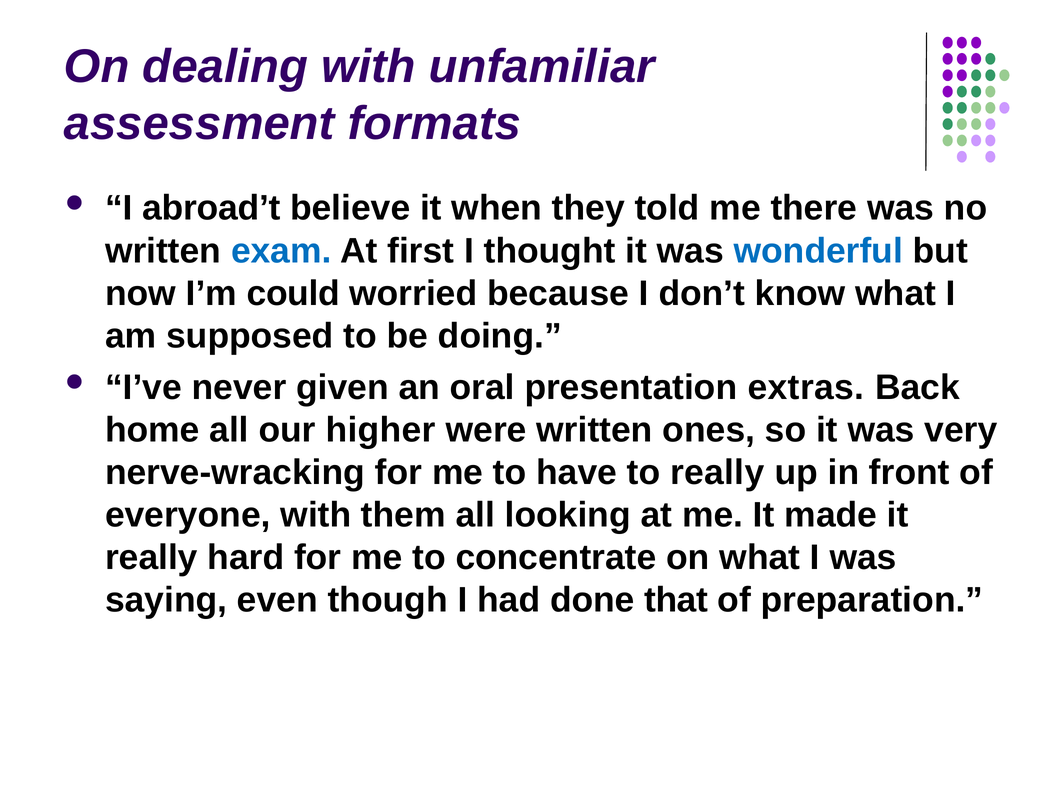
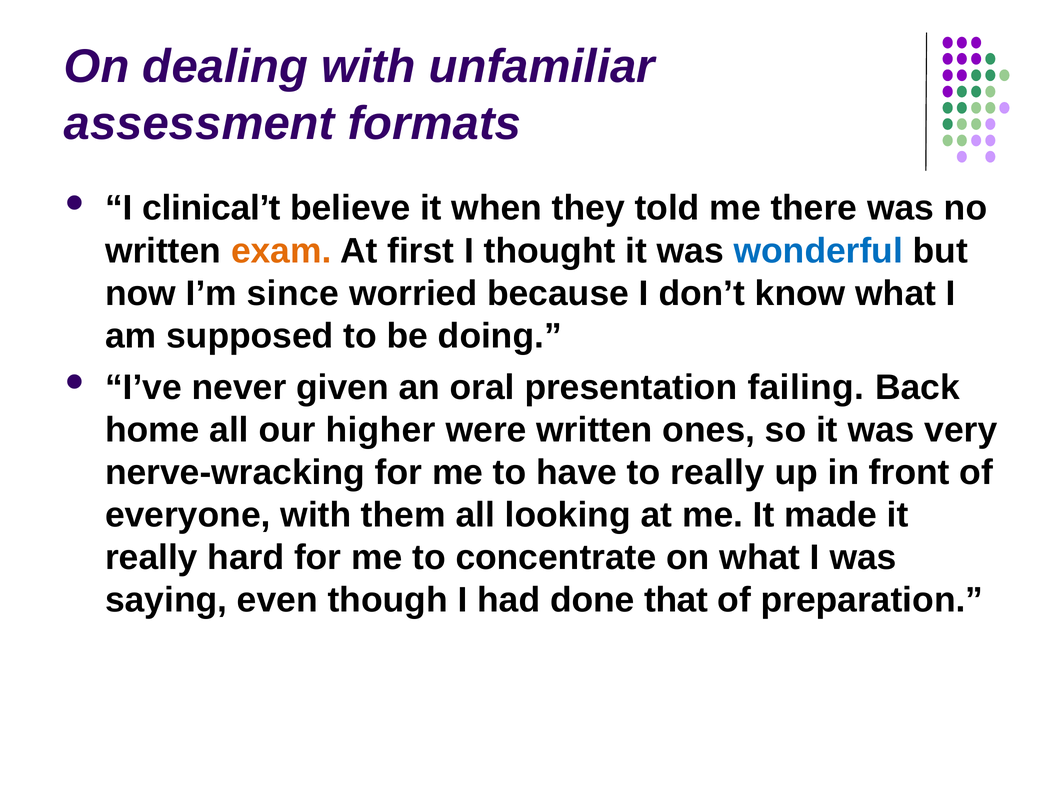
abroad’t: abroad’t -> clinical’t
exam colour: blue -> orange
could: could -> since
extras: extras -> failing
